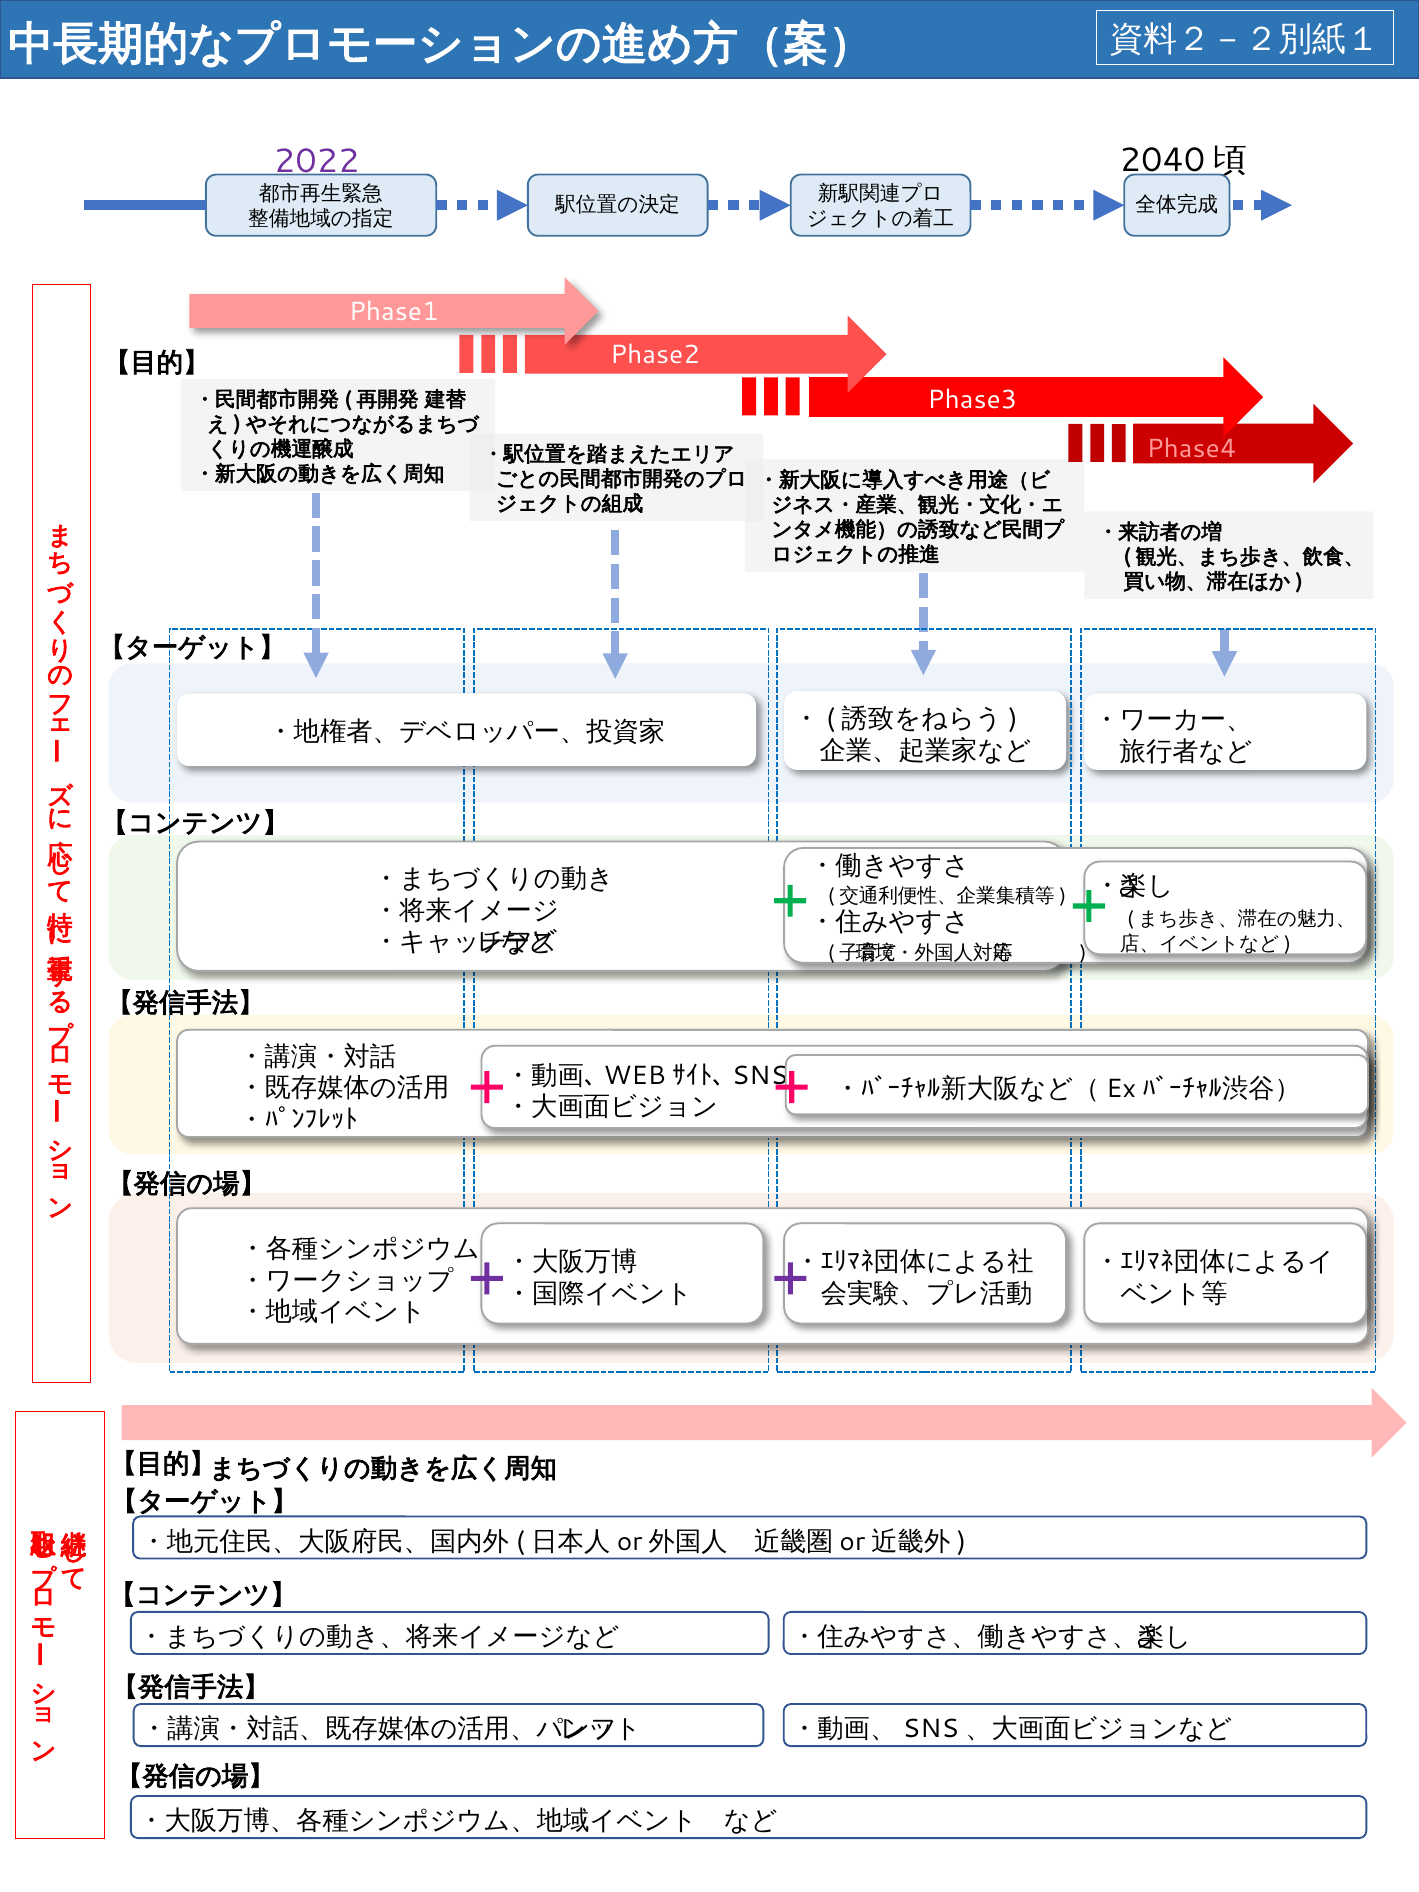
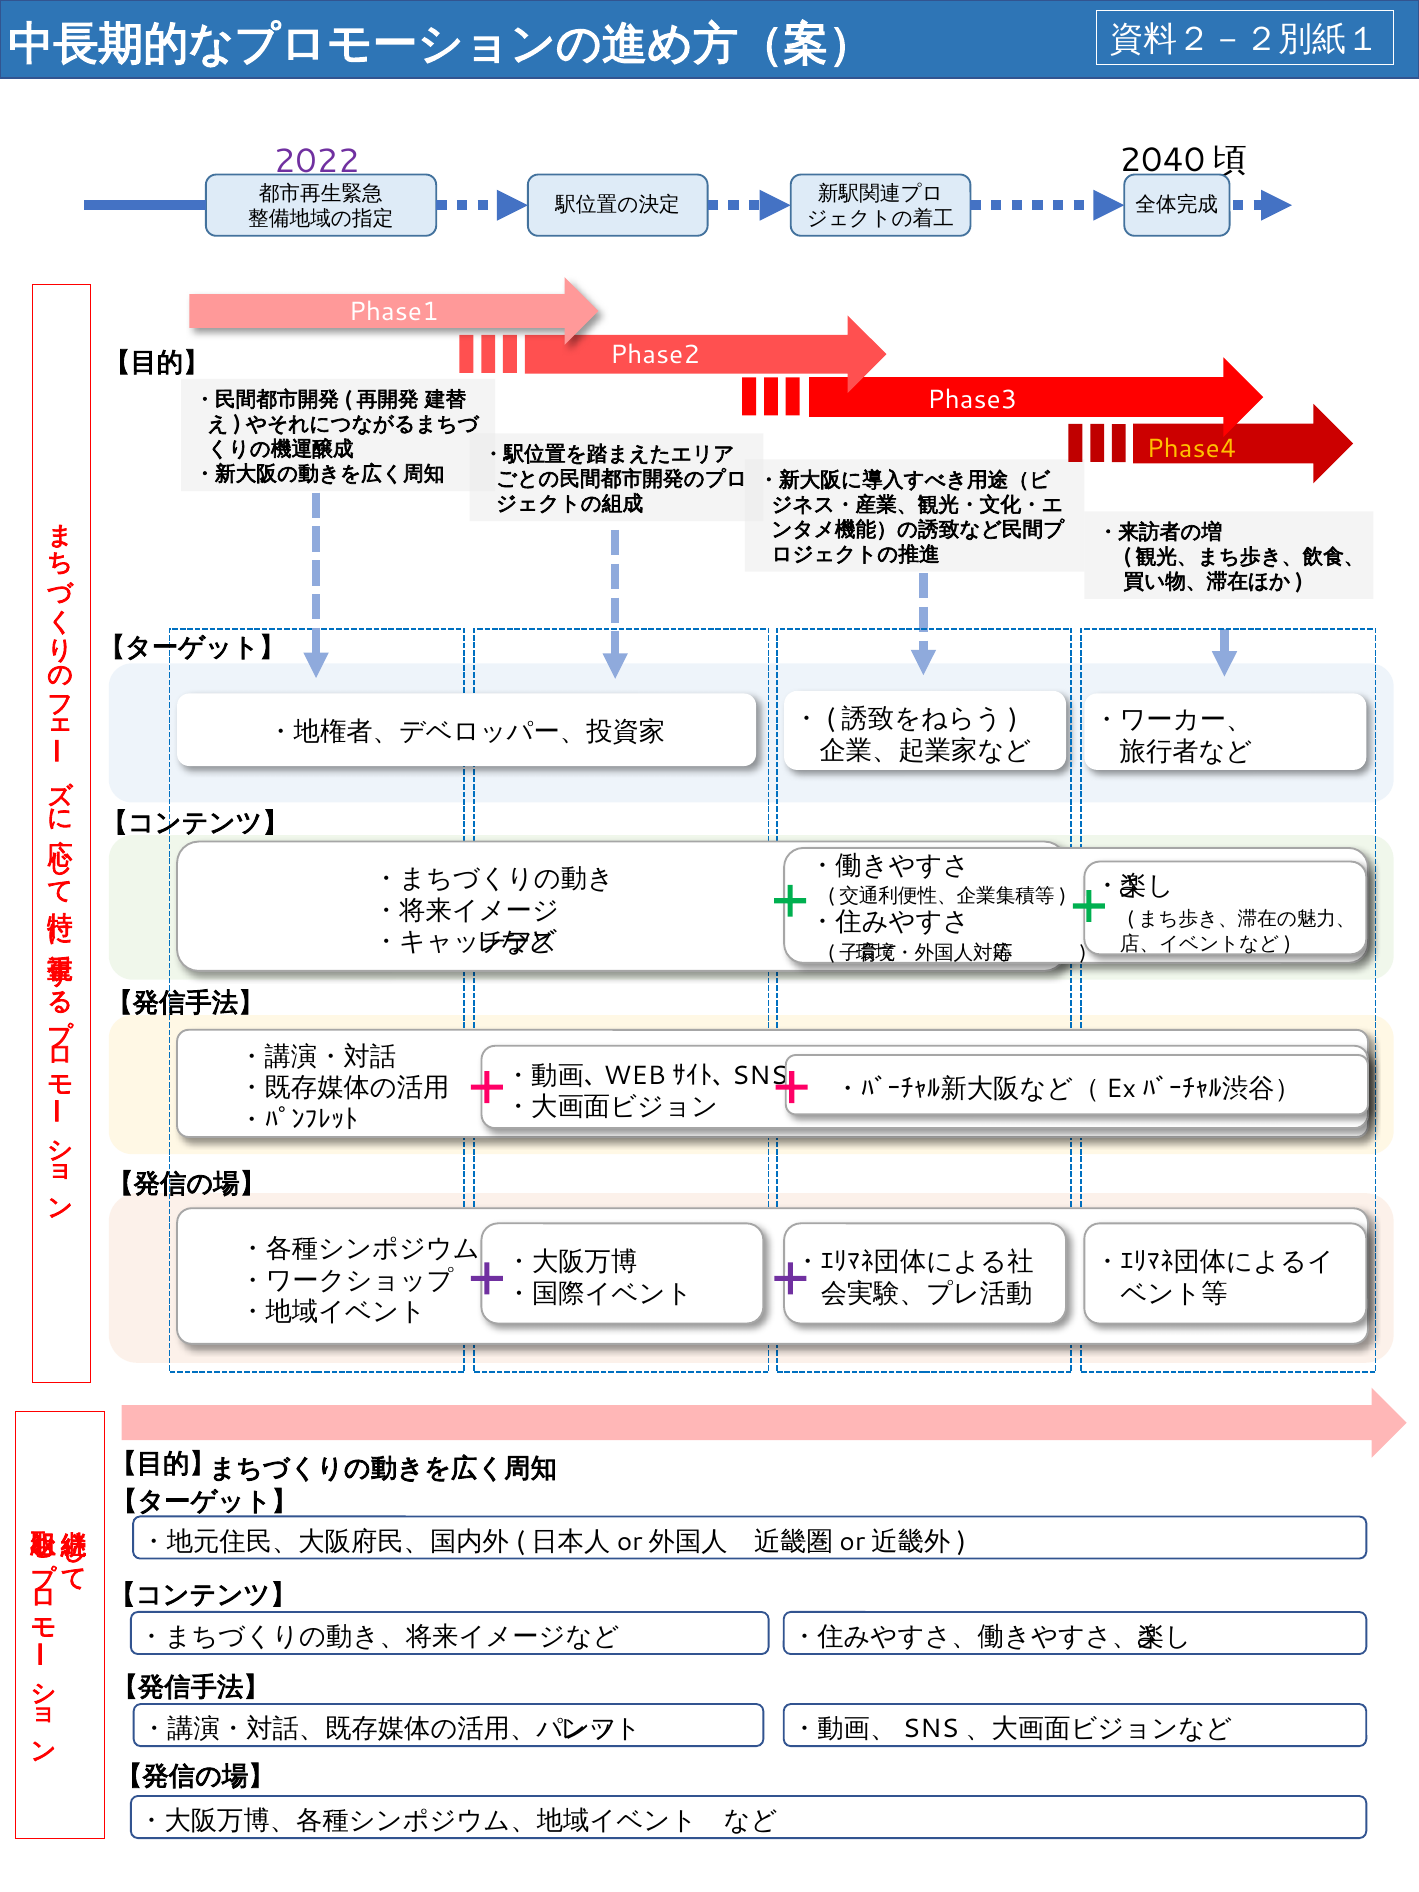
Phase4 colour: pink -> yellow
